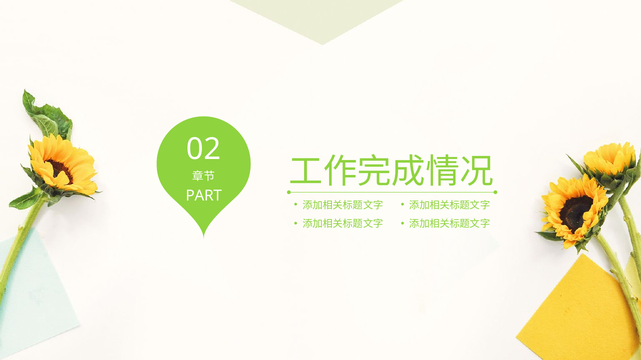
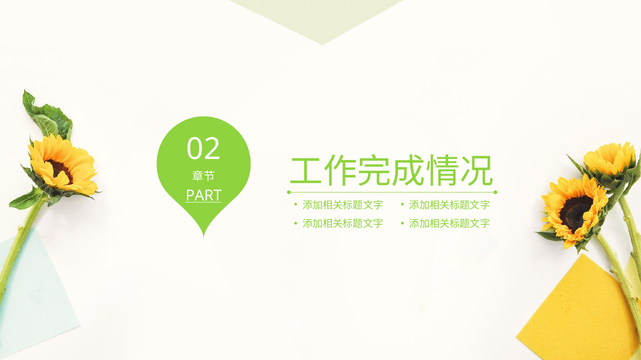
PART underline: none -> present
